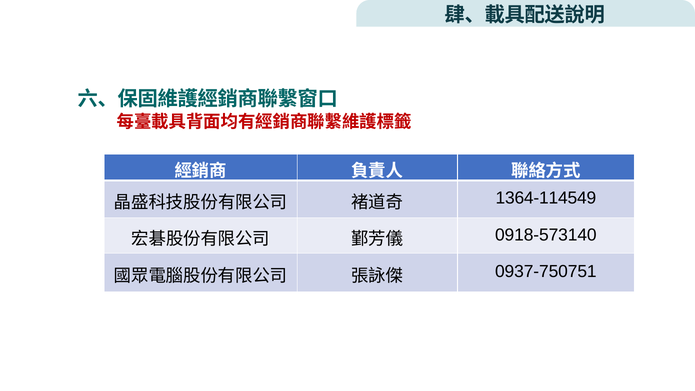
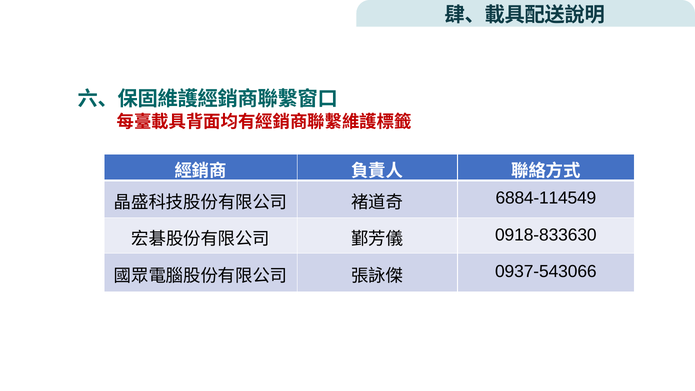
1364-114549: 1364-114549 -> 6884-114549
0918-573140: 0918-573140 -> 0918-833630
0937-750751: 0937-750751 -> 0937-543066
